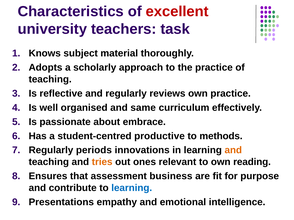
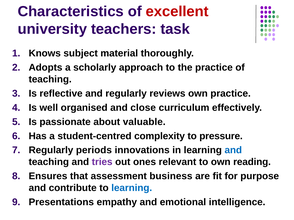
same: same -> close
embrace: embrace -> valuable
productive: productive -> complexity
methods: methods -> pressure
and at (233, 151) colour: orange -> blue
tries colour: orange -> purple
